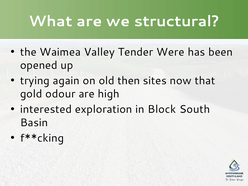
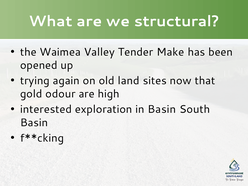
Were: Were -> Make
then: then -> land
in Block: Block -> Basin
